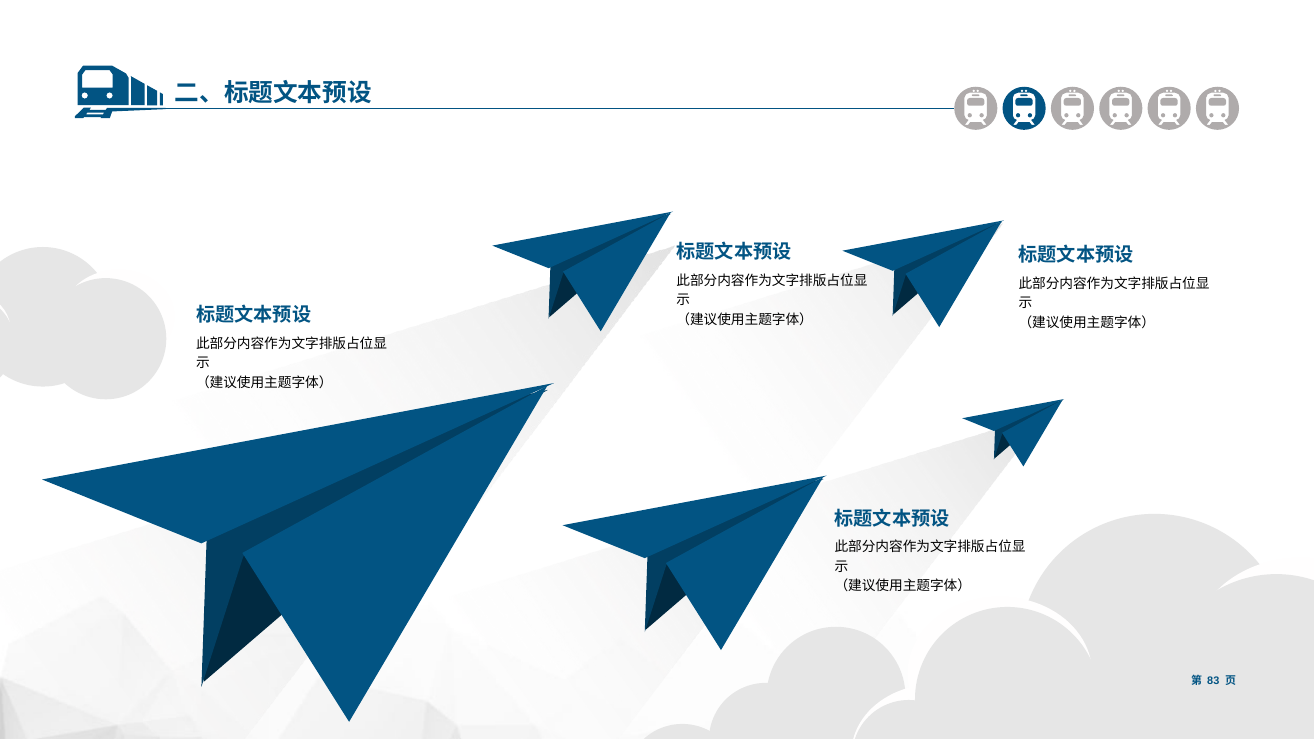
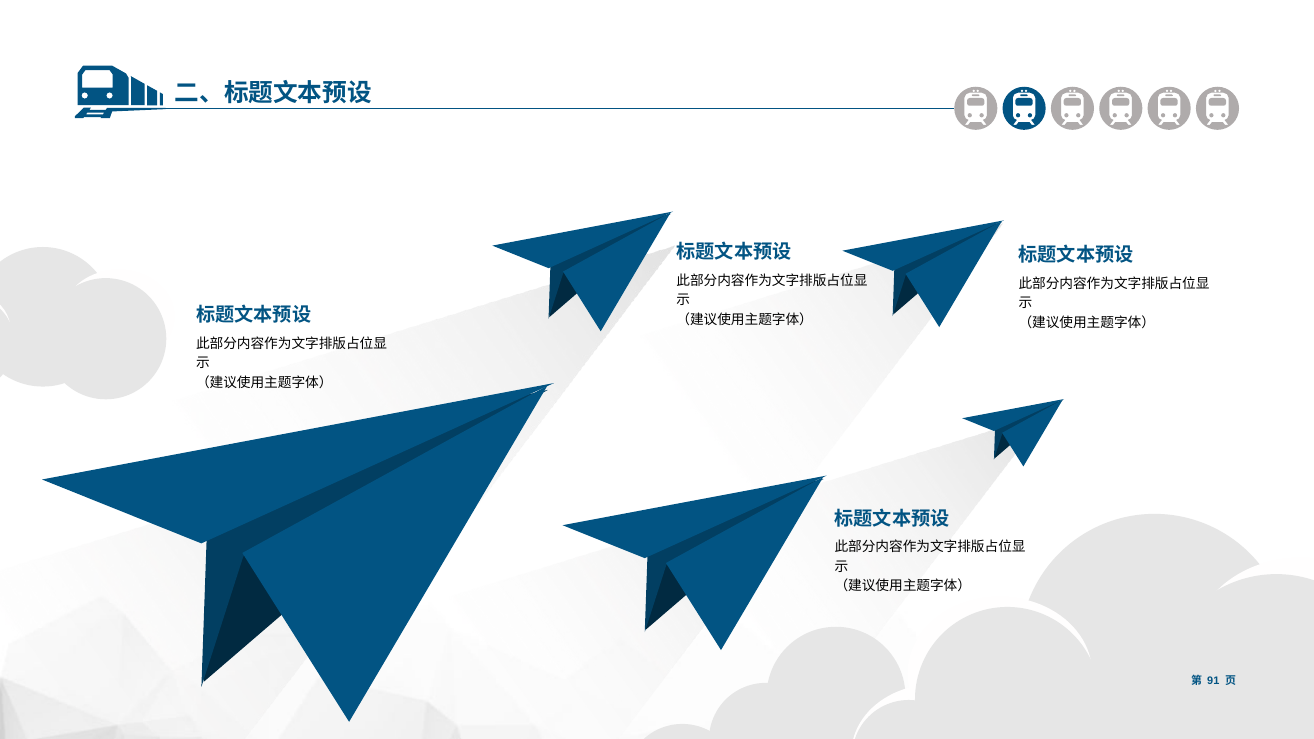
83: 83 -> 91
